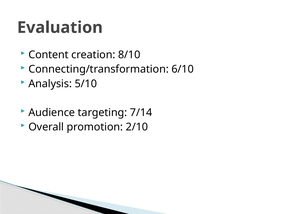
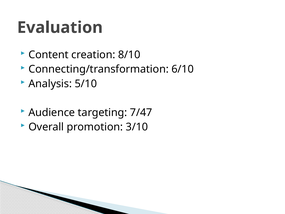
7/14: 7/14 -> 7/47
2/10: 2/10 -> 3/10
